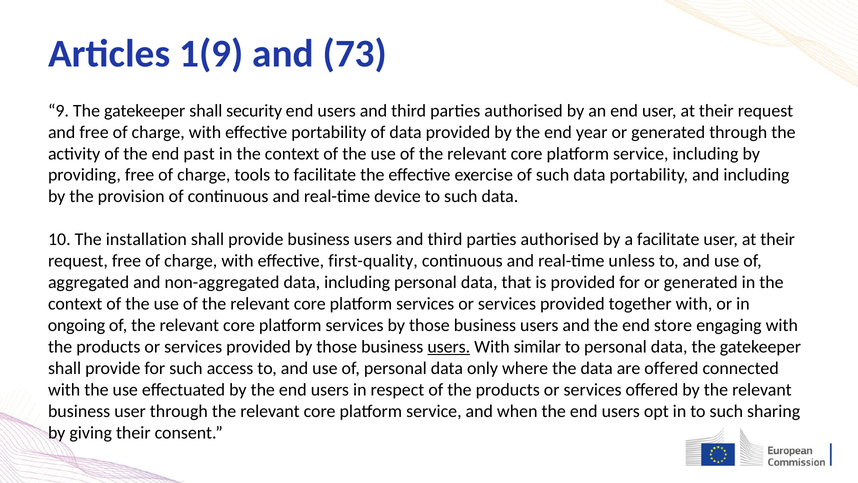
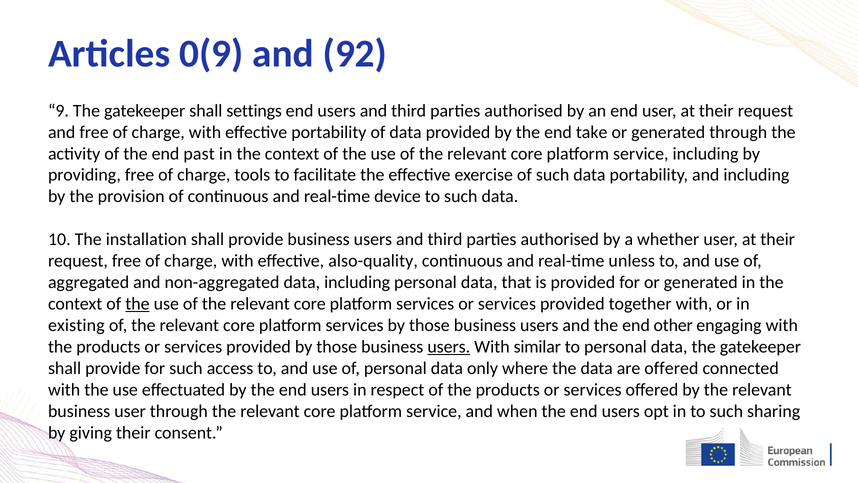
1(9: 1(9 -> 0(9
73: 73 -> 92
security: security -> settings
year: year -> take
a facilitate: facilitate -> whether
first-quality: first-quality -> also-quality
the at (137, 304) underline: none -> present
ongoing: ongoing -> existing
store: store -> other
